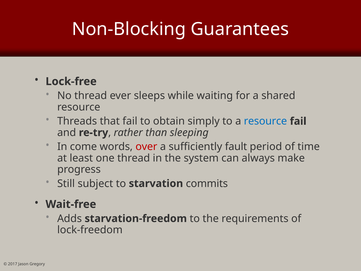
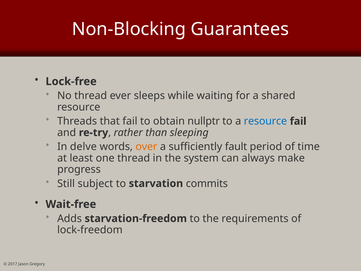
simply: simply -> nullptr
come: come -> delve
over colour: red -> orange
